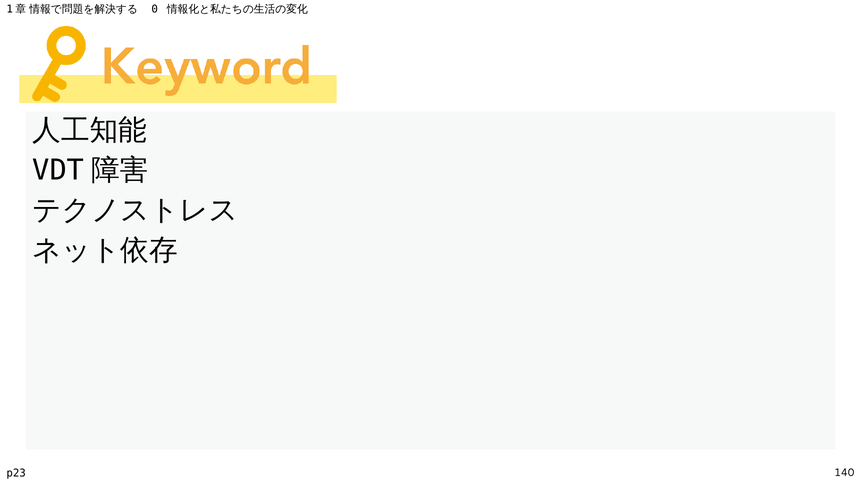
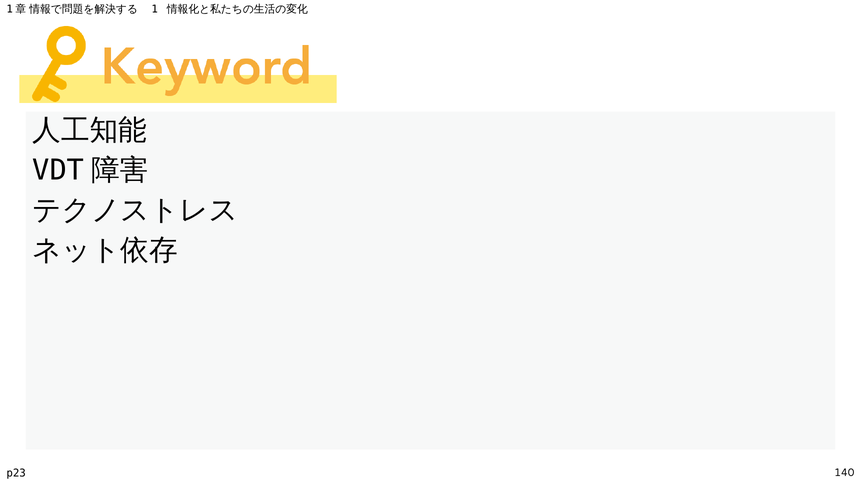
0: 0 -> 1
